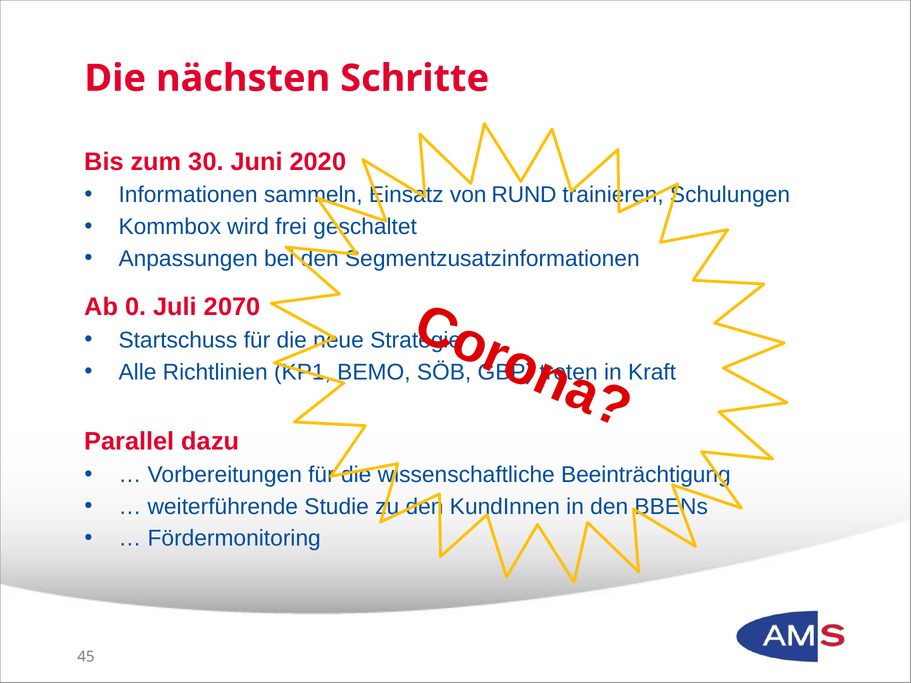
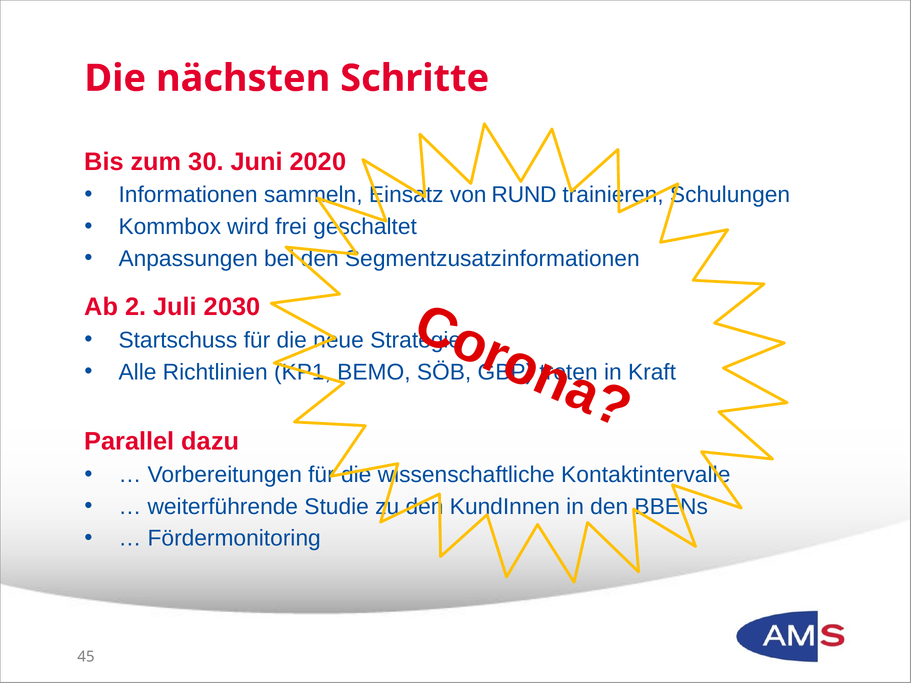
0: 0 -> 2
2070: 2070 -> 2030
Beeinträchtigung: Beeinträchtigung -> Kontaktintervalle
